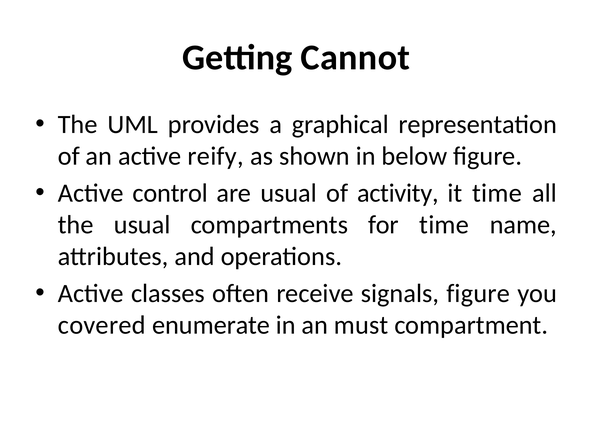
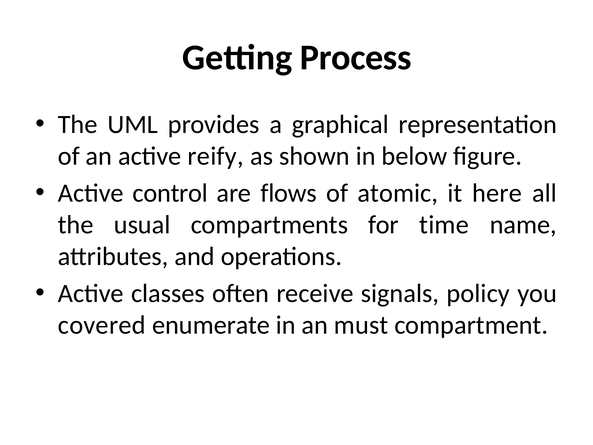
Cannot: Cannot -> Process
are usual: usual -> flows
activity: activity -> atomic
it time: time -> here
signals figure: figure -> policy
